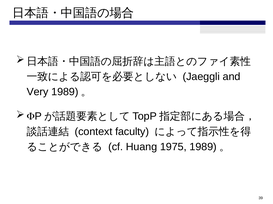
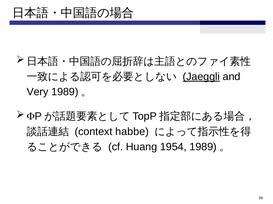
Jaeggli underline: none -> present
faculty: faculty -> habbe
1975: 1975 -> 1954
